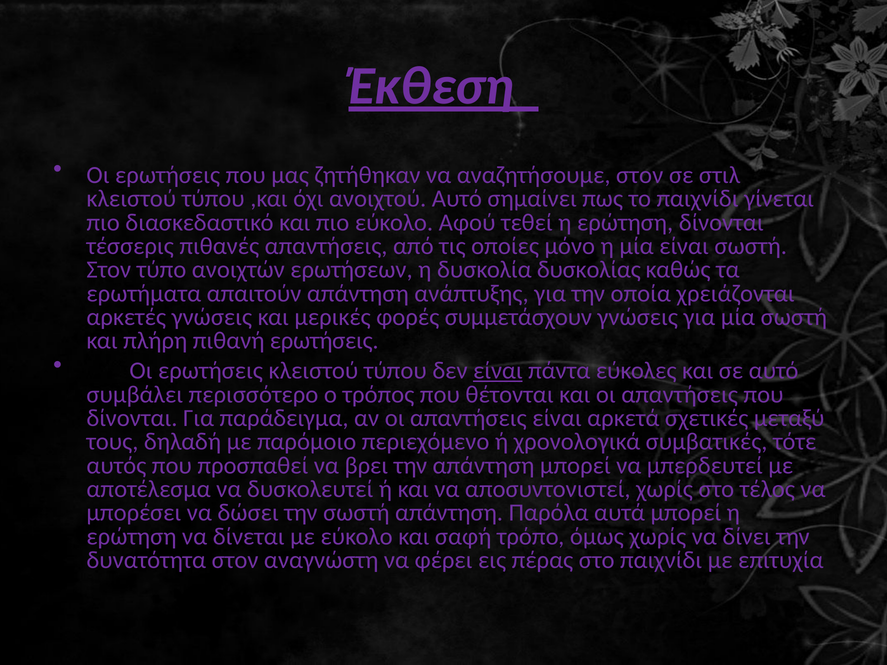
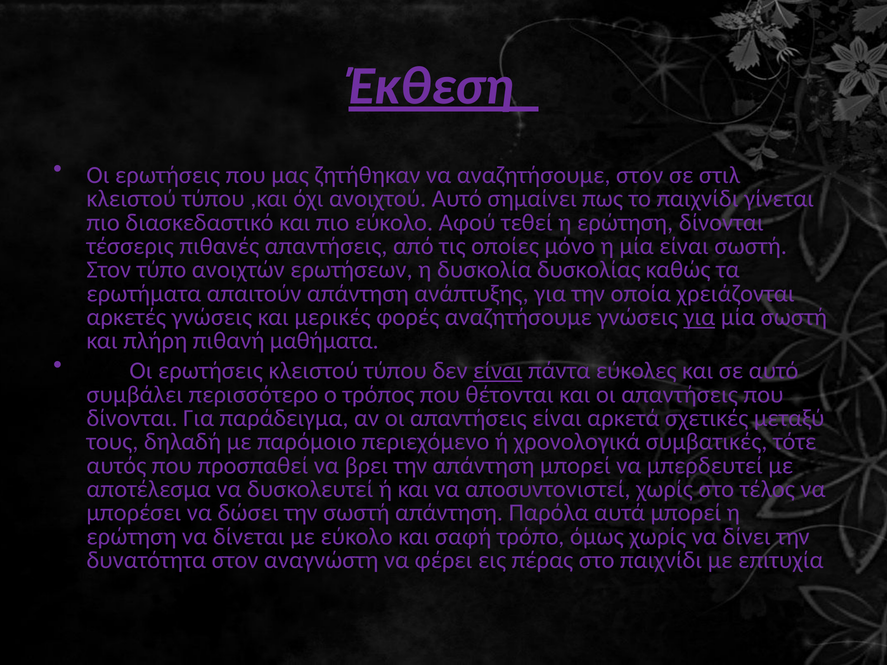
φορές συμμετάσχουν: συμμετάσχουν -> αναζητήσουμε
για at (699, 317) underline: none -> present
πιθανή ερωτήσεις: ερωτήσεις -> μαθήματα
